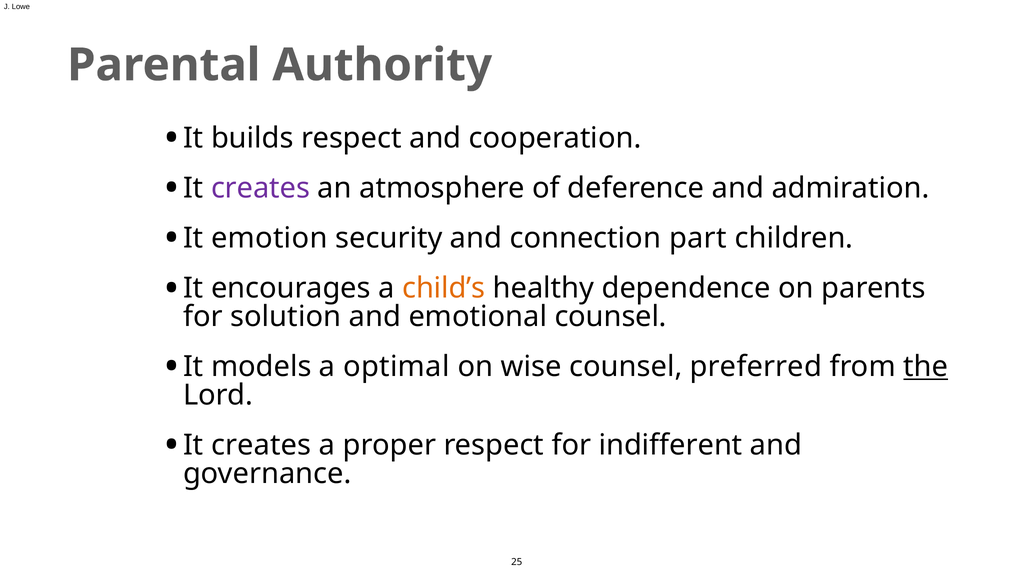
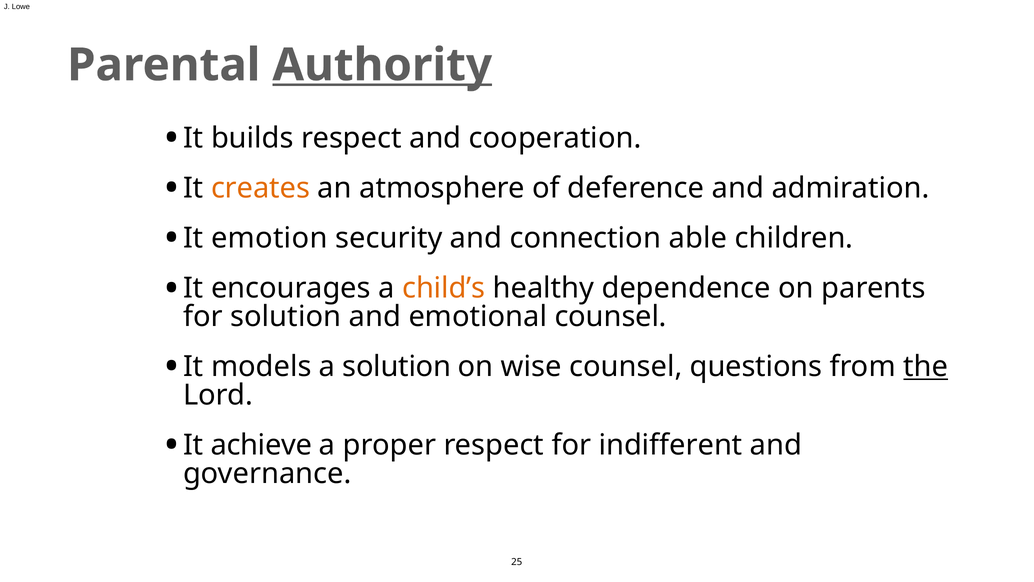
Authority underline: none -> present
creates at (260, 188) colour: purple -> orange
part: part -> able
a optimal: optimal -> solution
preferred: preferred -> questions
creates at (261, 445): creates -> achieve
